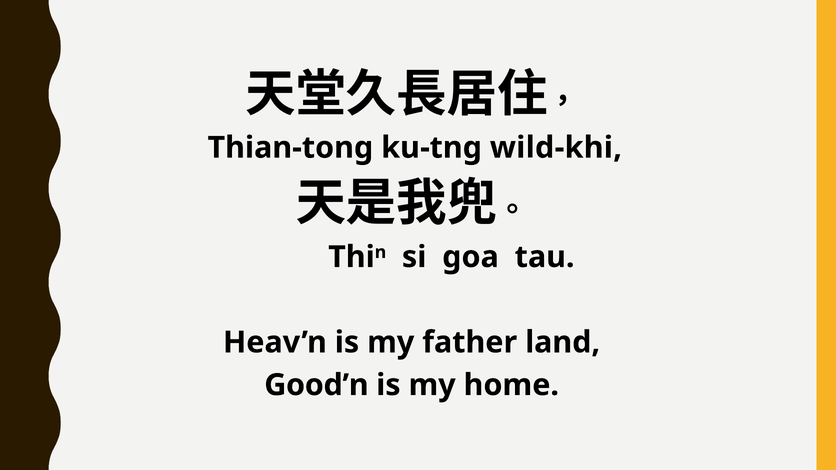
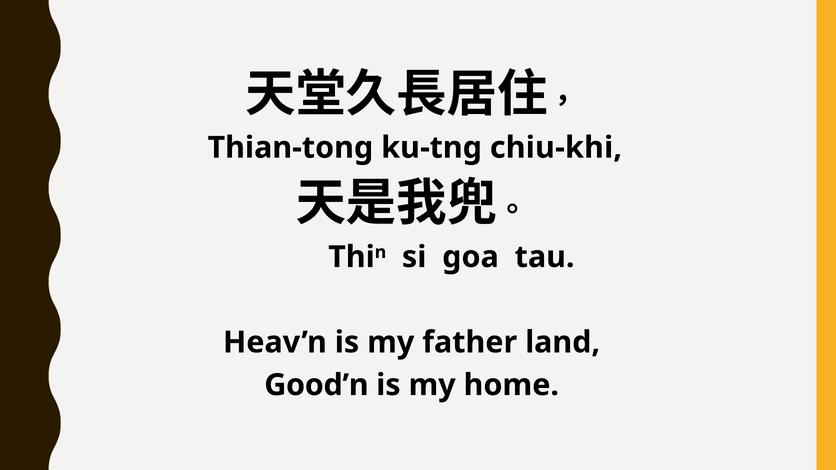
wild-khi: wild-khi -> chiu-khi
